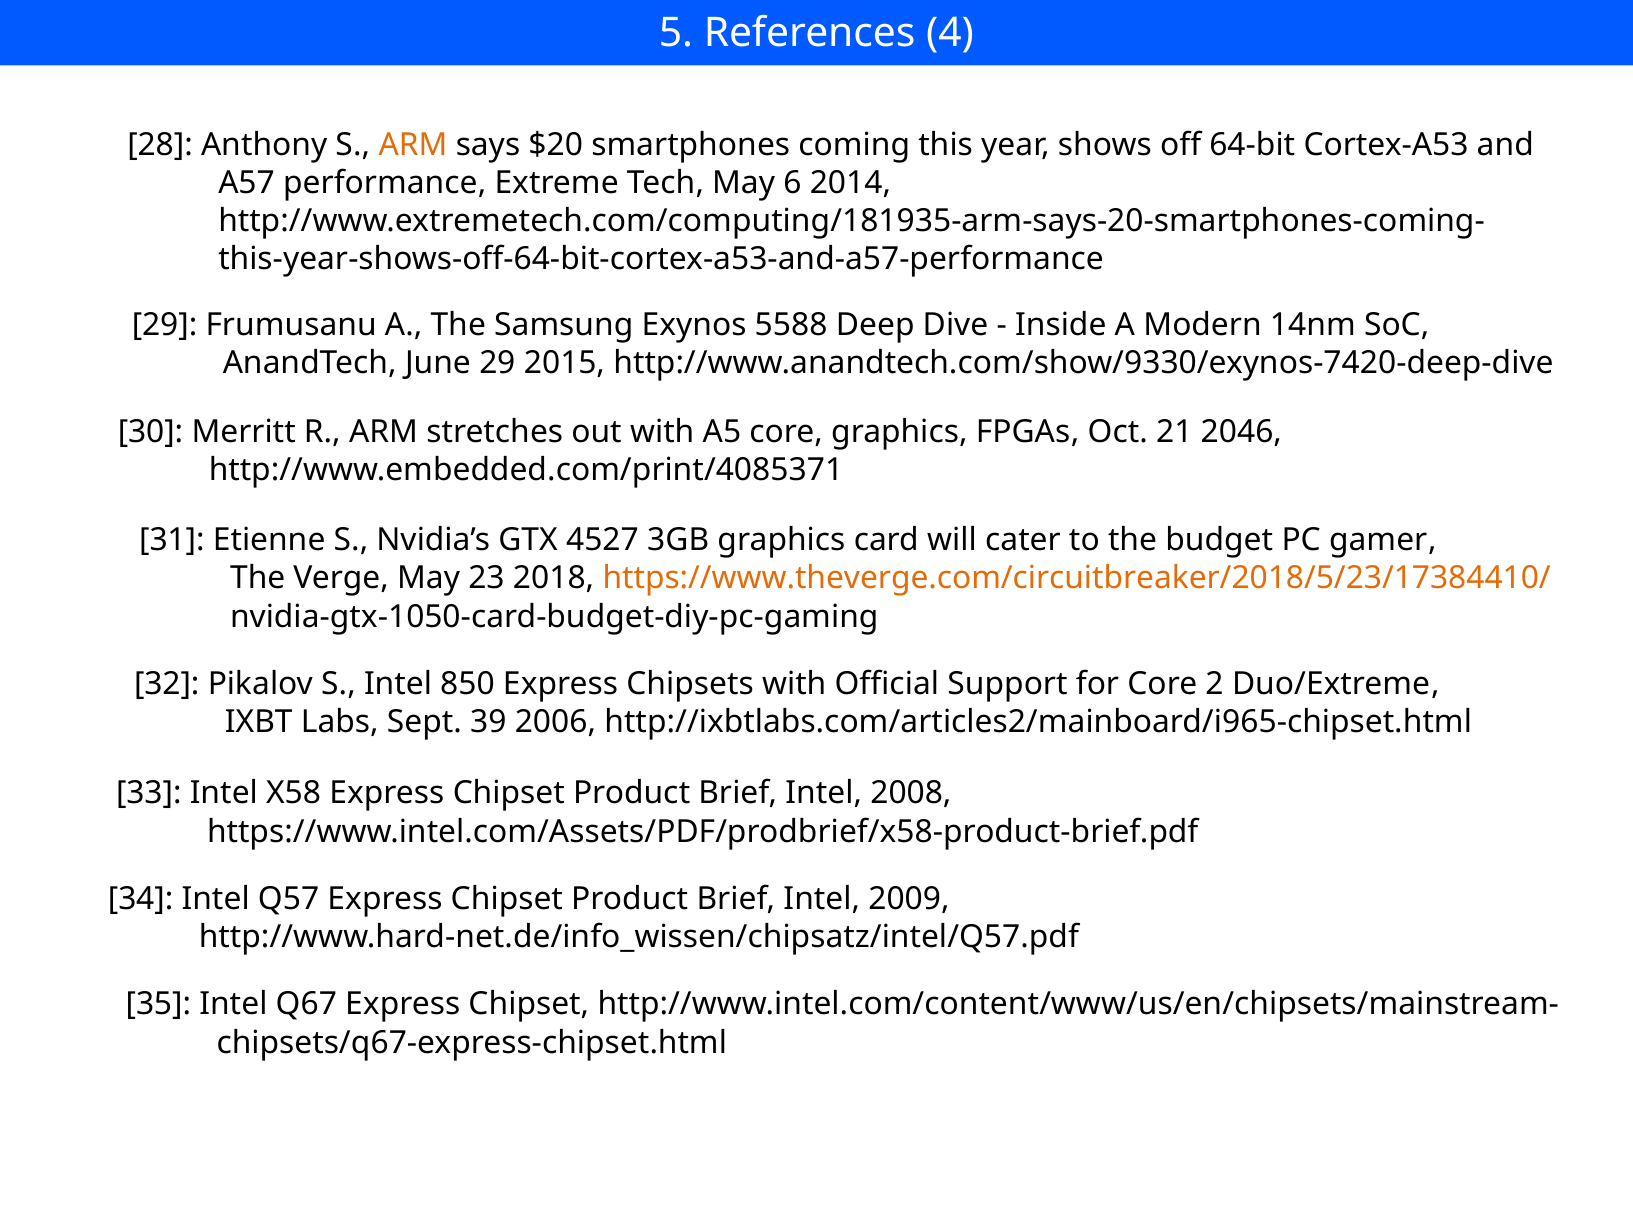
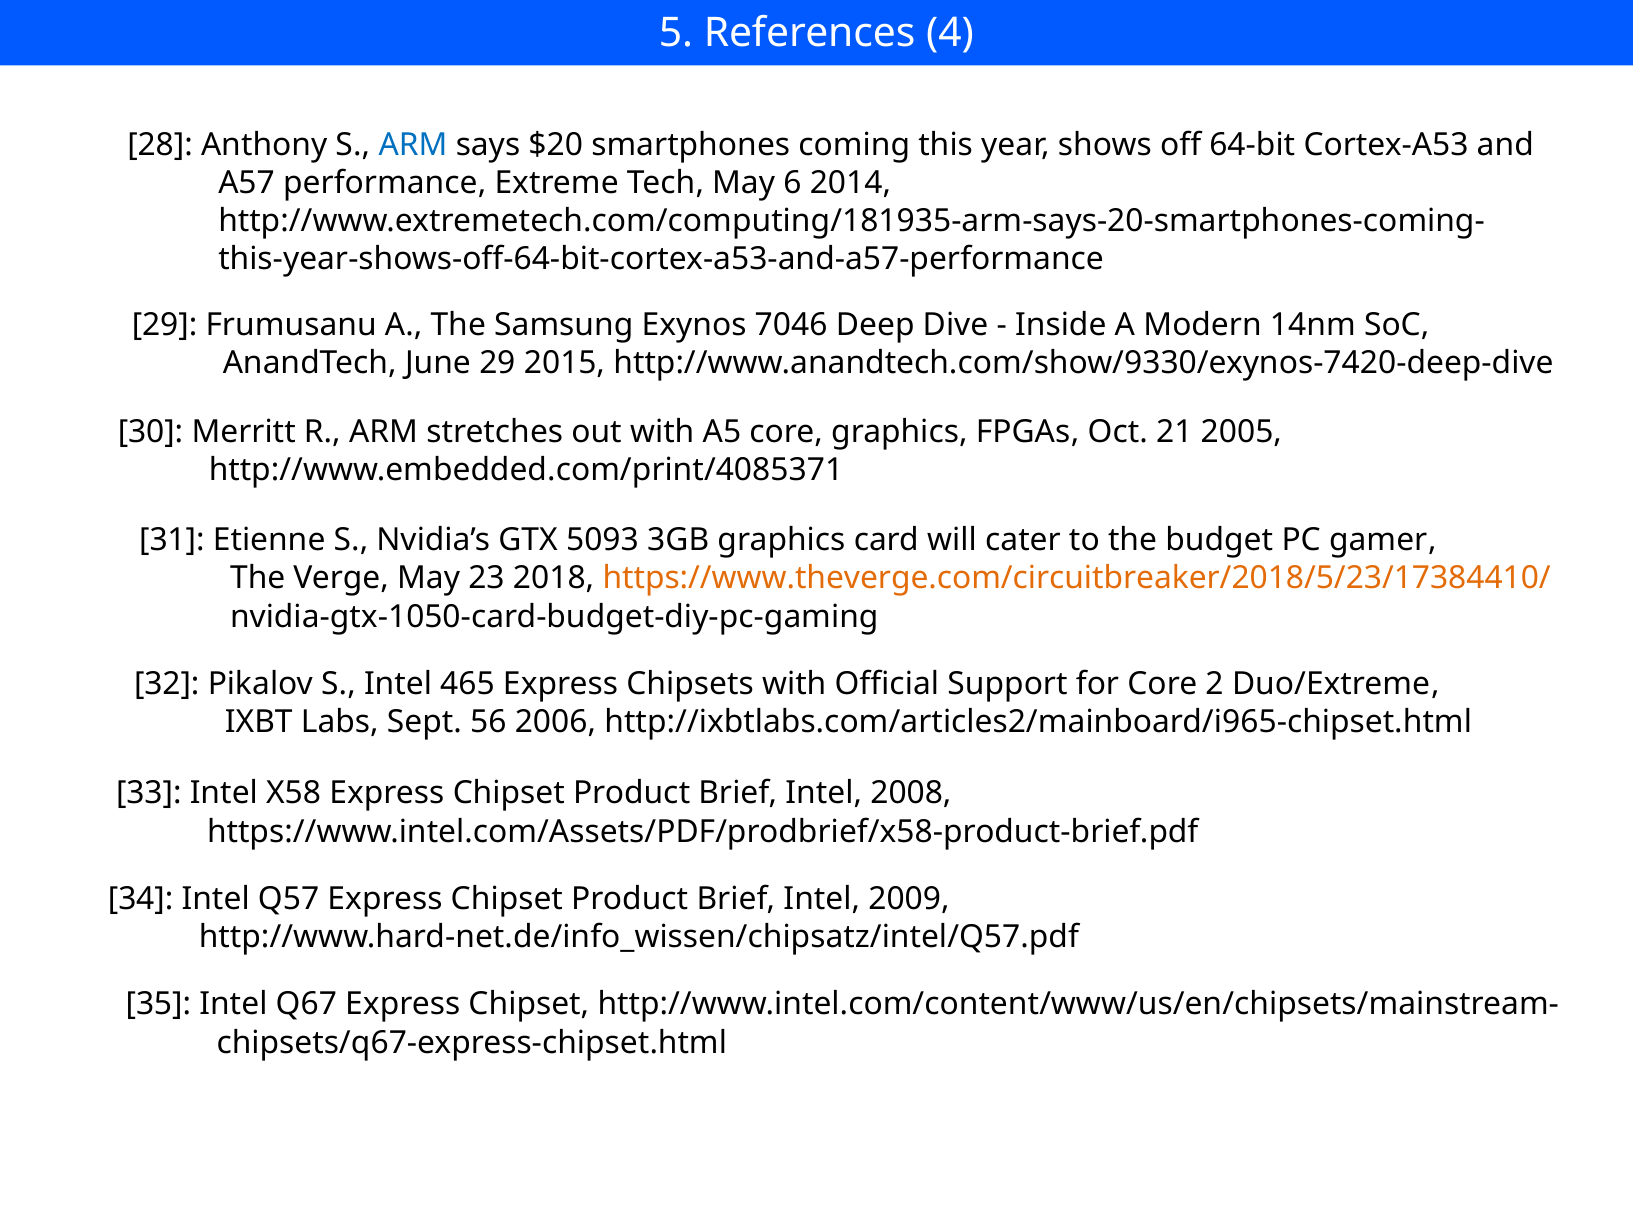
ARM at (413, 145) colour: orange -> blue
5588: 5588 -> 7046
2046: 2046 -> 2005
4527: 4527 -> 5093
850: 850 -> 465
39: 39 -> 56
